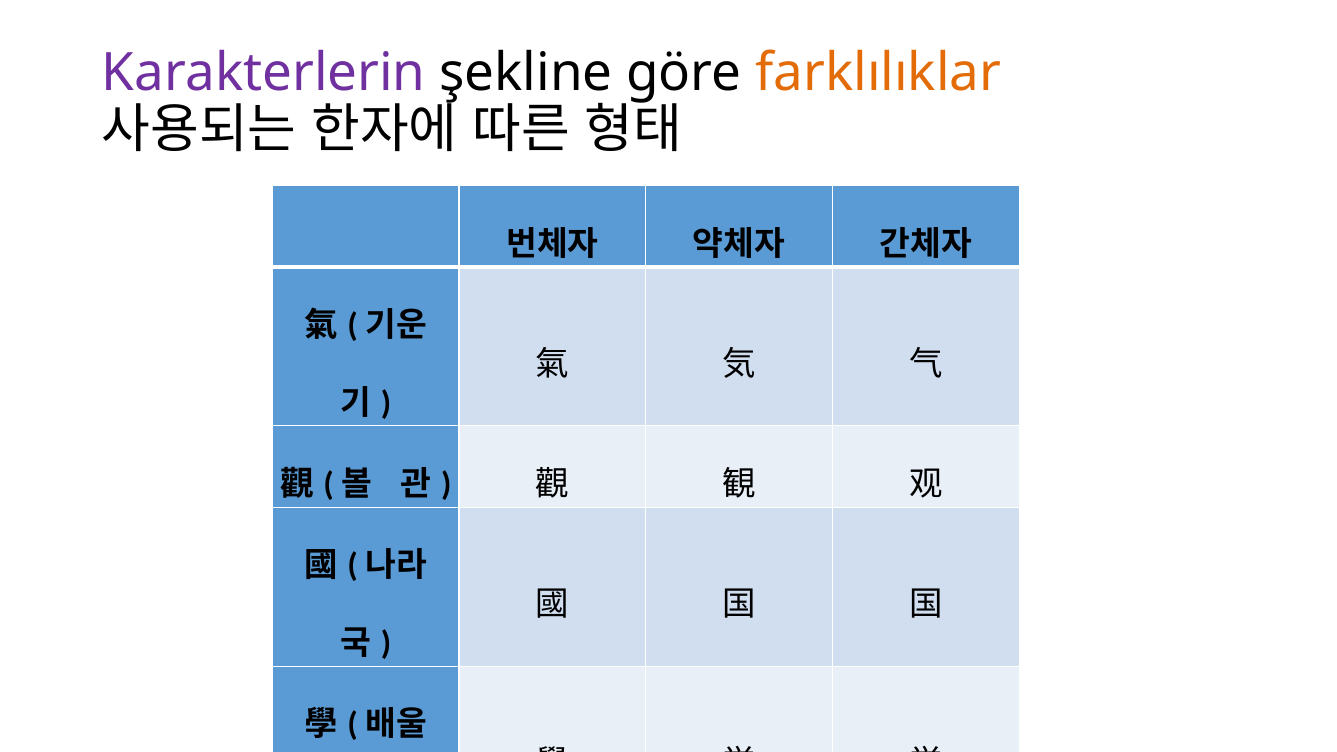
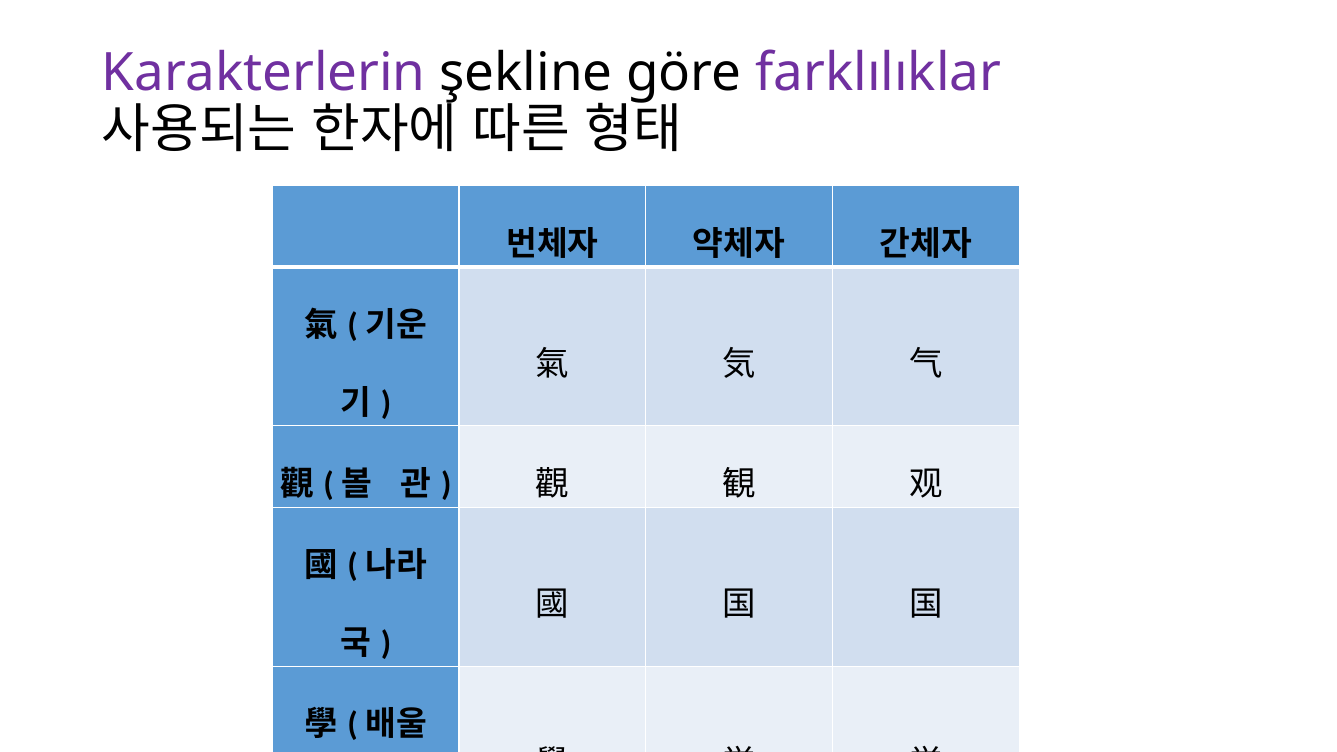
farklılıklar colour: orange -> purple
